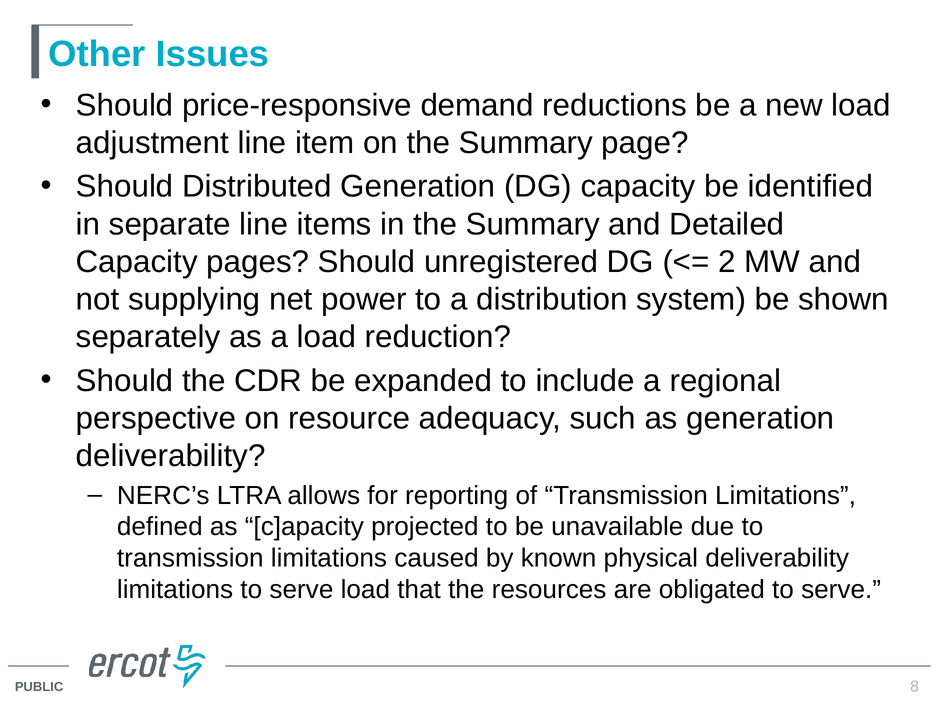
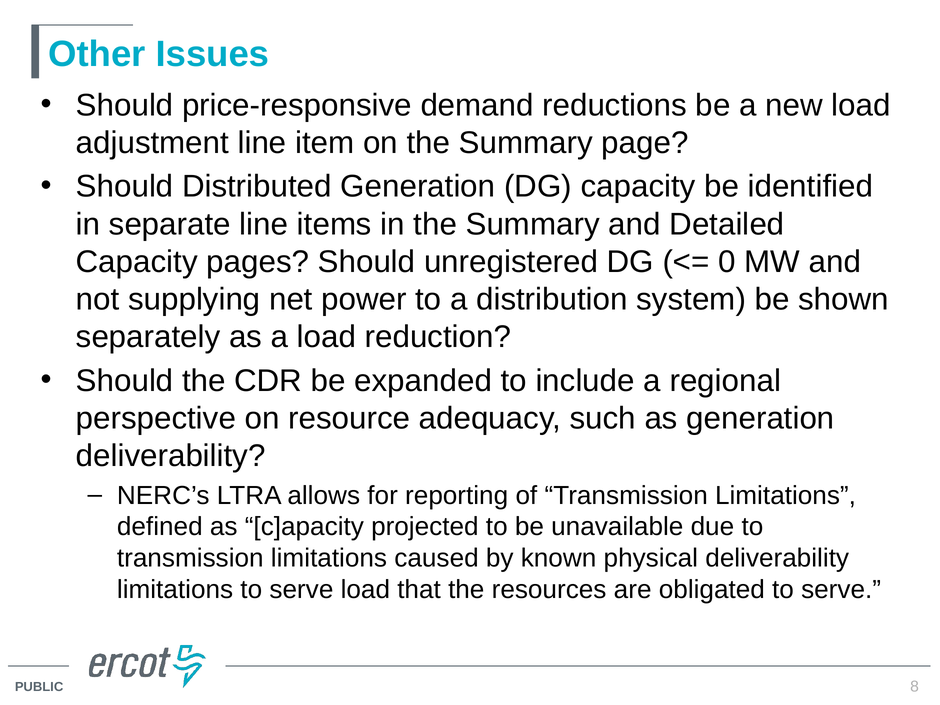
2: 2 -> 0
